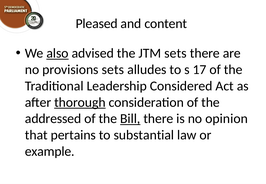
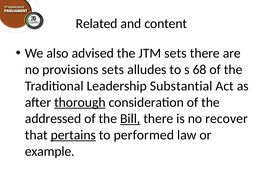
Pleased: Pleased -> Related
also underline: present -> none
17: 17 -> 68
Considered: Considered -> Substantial
opinion: opinion -> recover
pertains underline: none -> present
substantial: substantial -> performed
